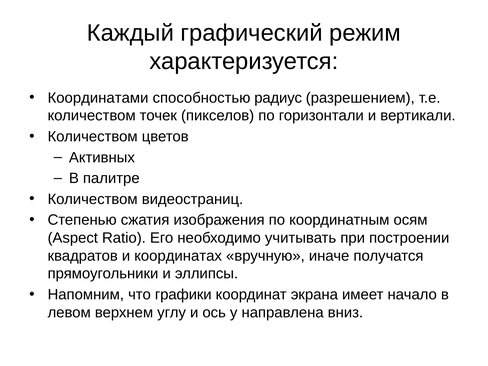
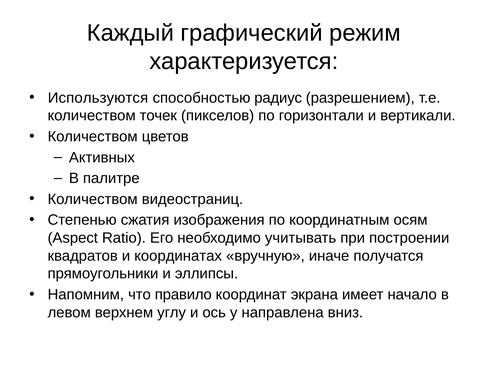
Координатами: Координатами -> Используются
графики: графики -> правило
